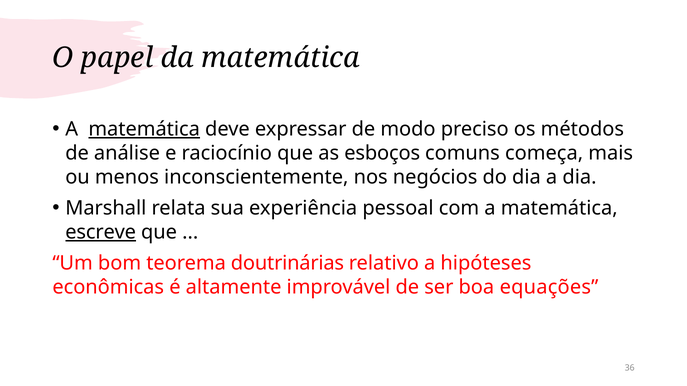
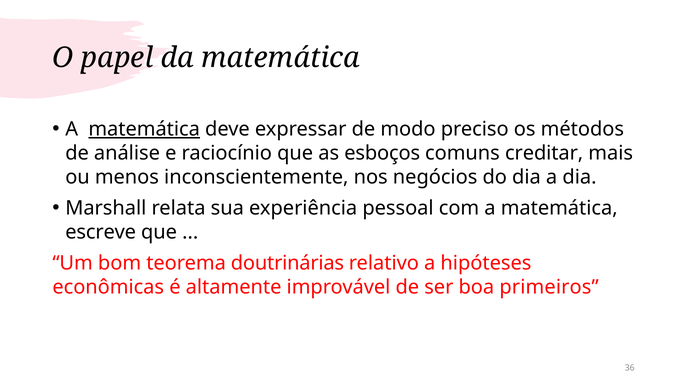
começa: começa -> creditar
escreve underline: present -> none
equações: equações -> primeiros
